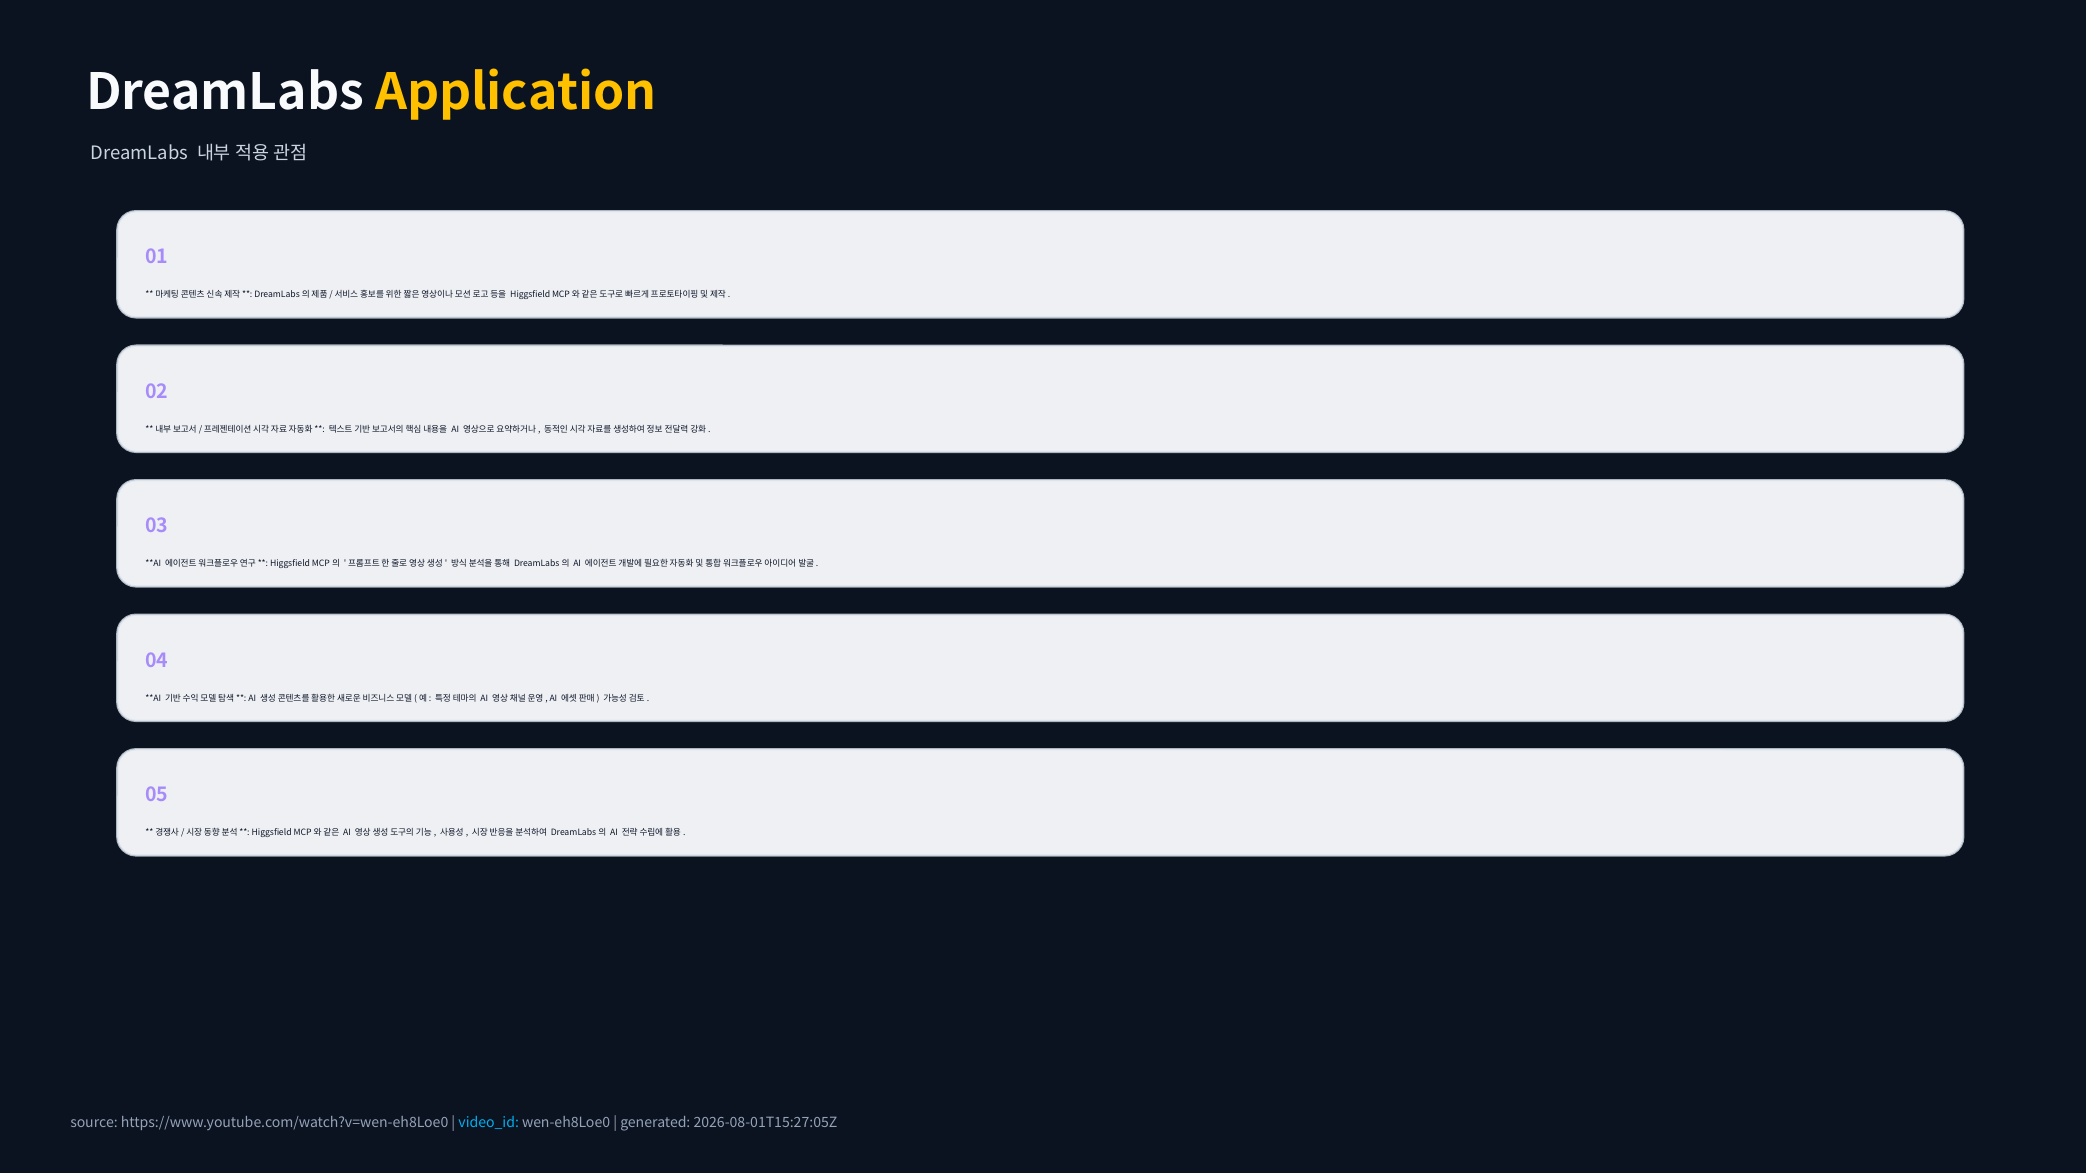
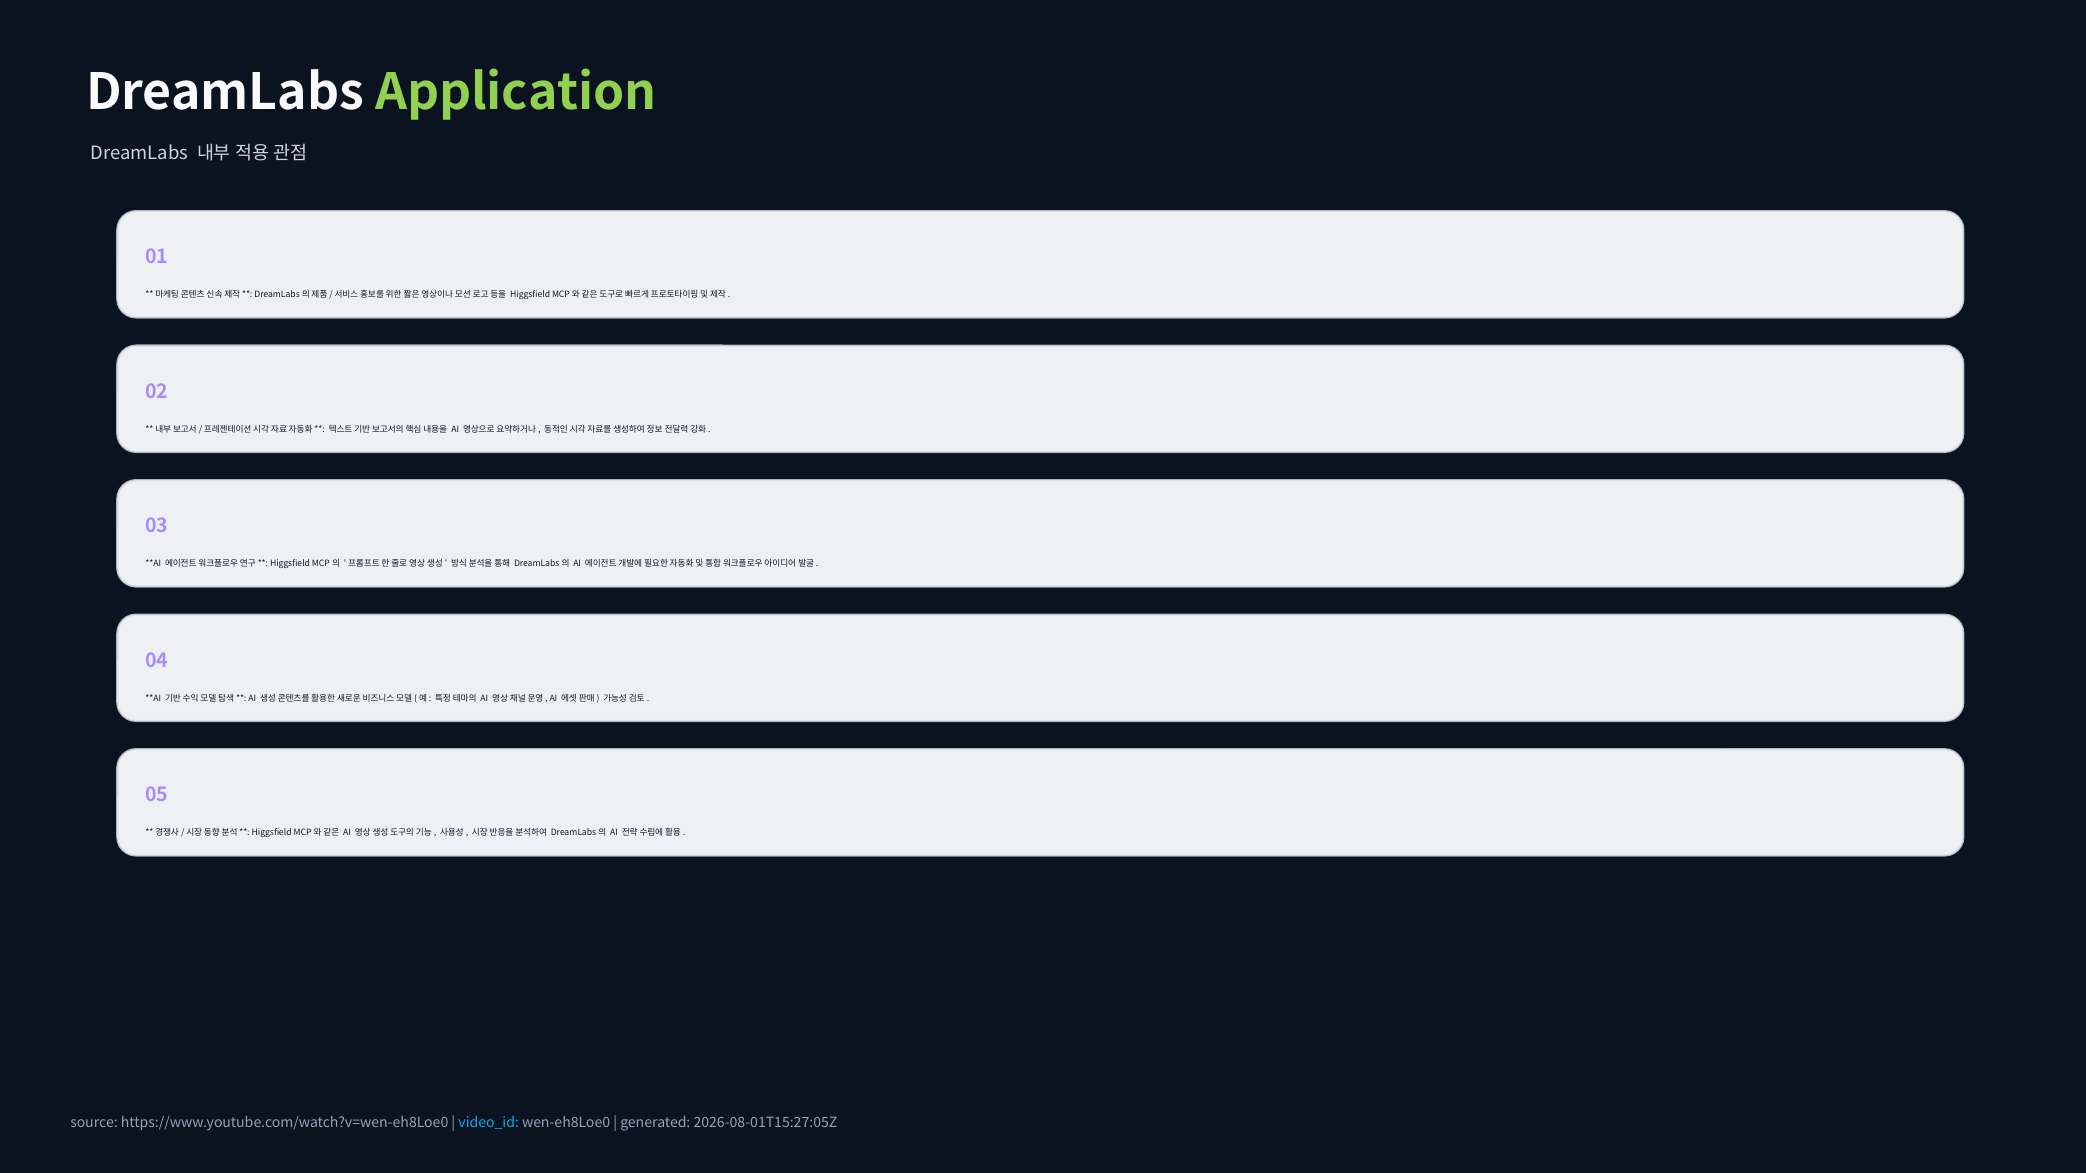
Application colour: yellow -> light green
